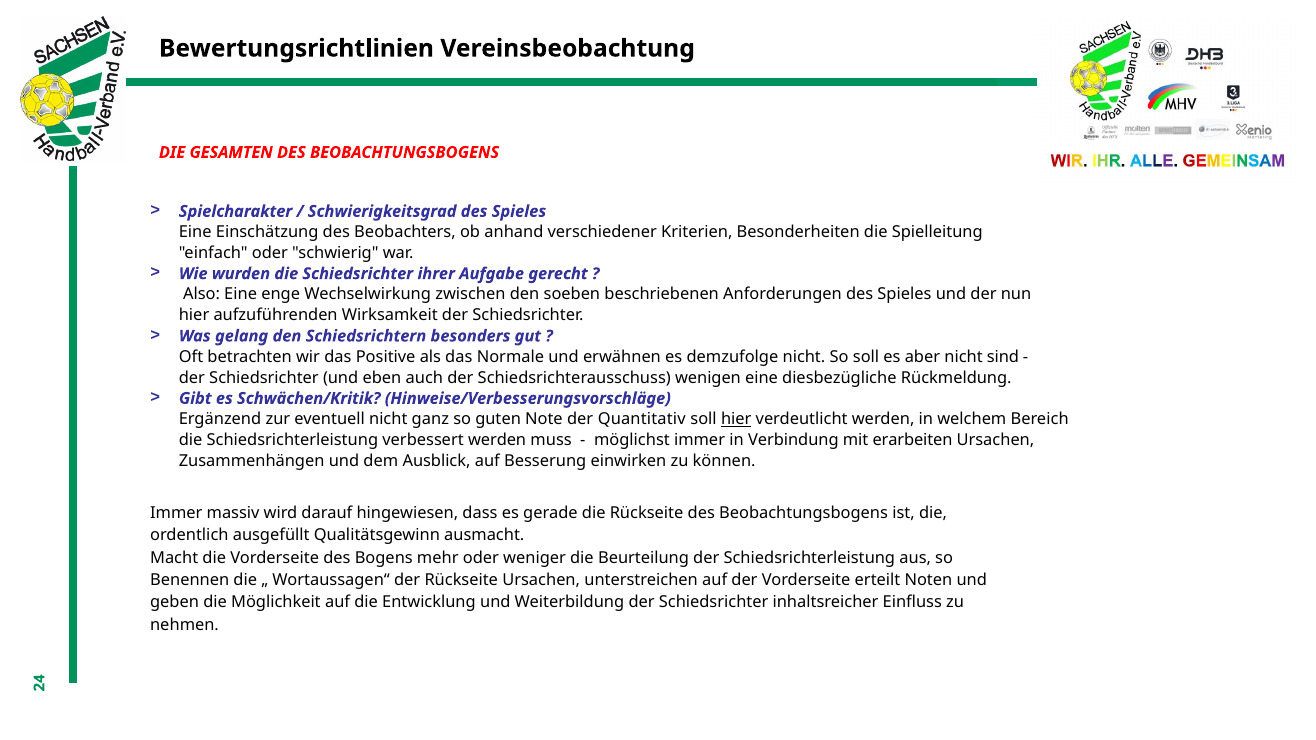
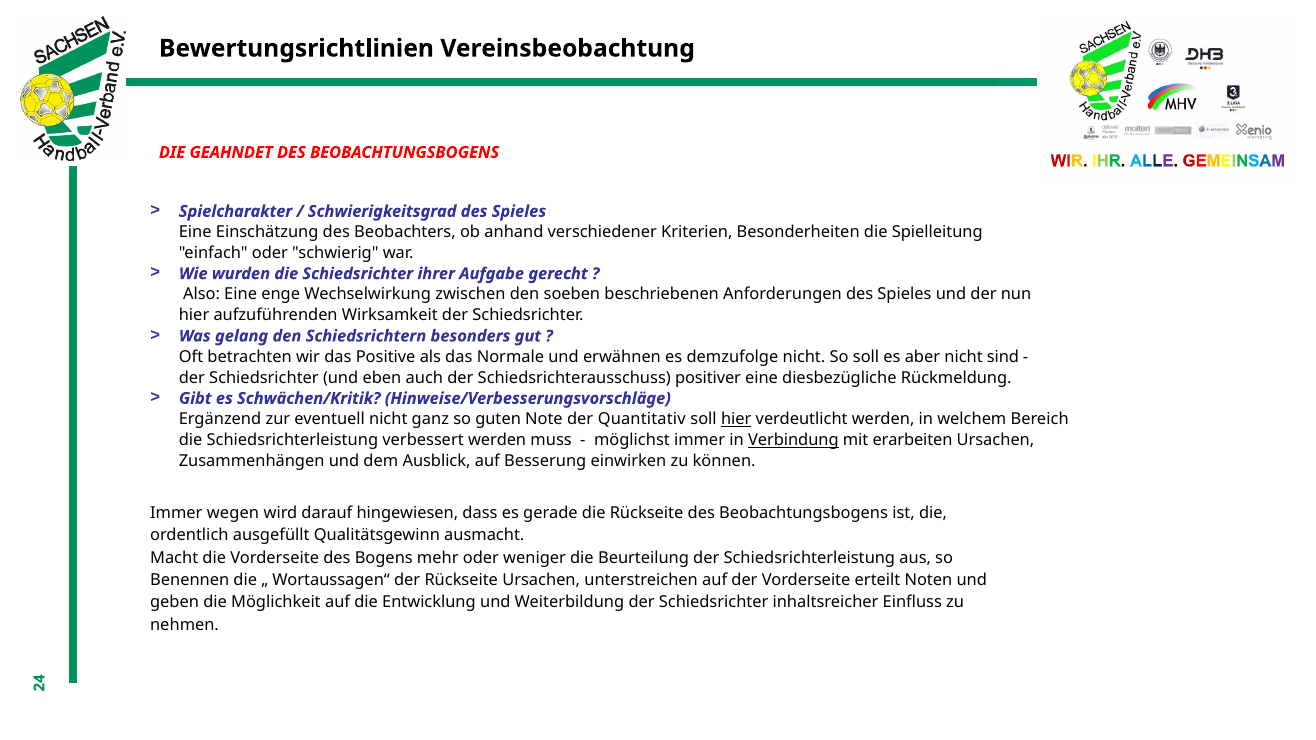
GESAMTEN: GESAMTEN -> GEAHNDET
wenigen: wenigen -> positiver
Verbindung underline: none -> present
massiv: massiv -> wegen
